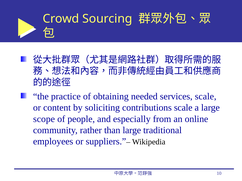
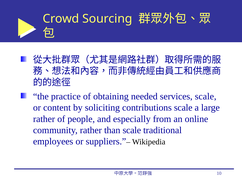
scope at (44, 119): scope -> rather
than large: large -> scale
